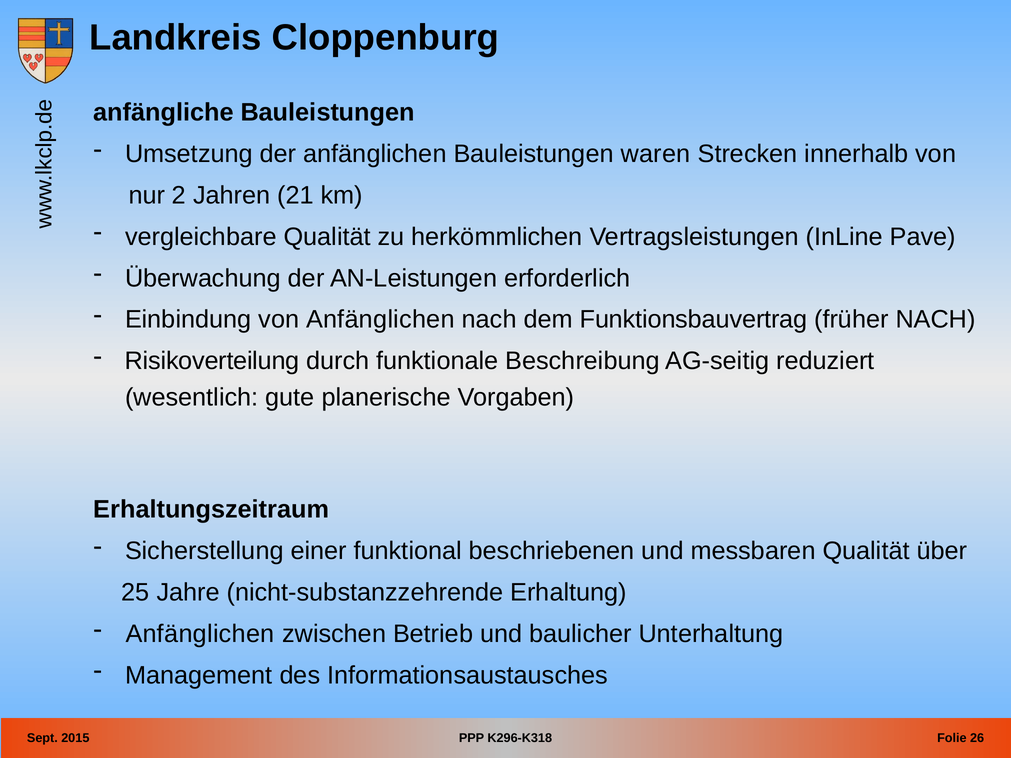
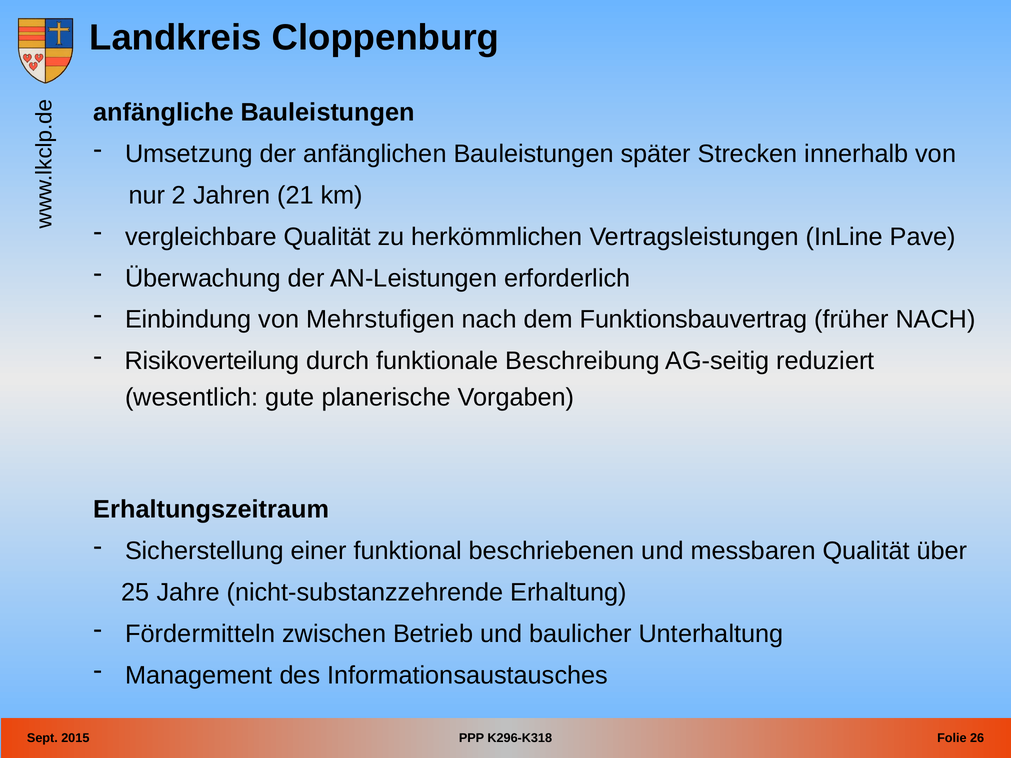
waren: waren -> später
von Anfänglichen: Anfänglichen -> Mehrstufigen
Anfänglichen at (200, 634): Anfänglichen -> Fördermitteln
